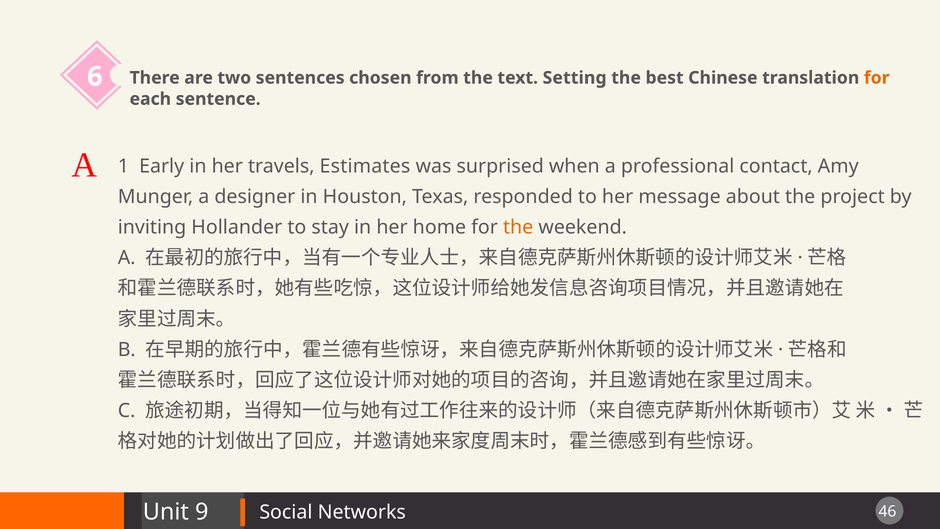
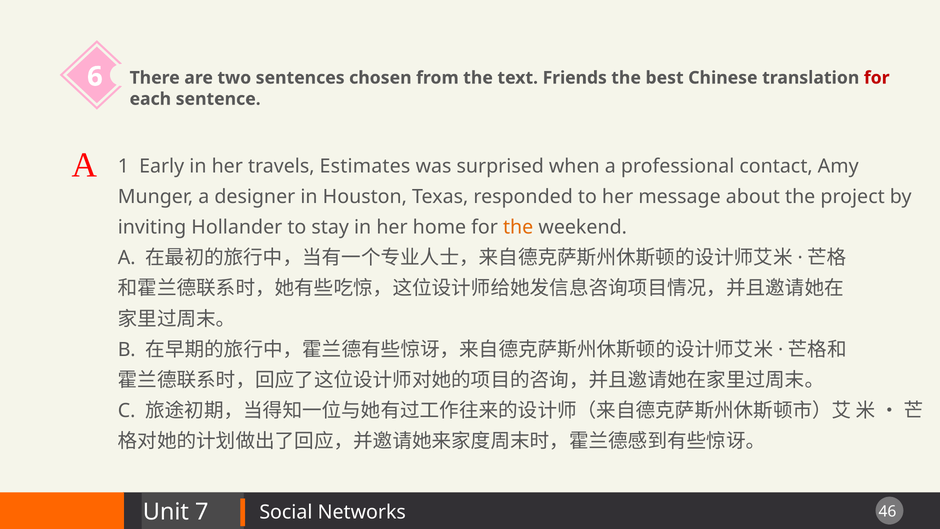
Setting: Setting -> Friends
for at (877, 78) colour: orange -> red
9: 9 -> 7
